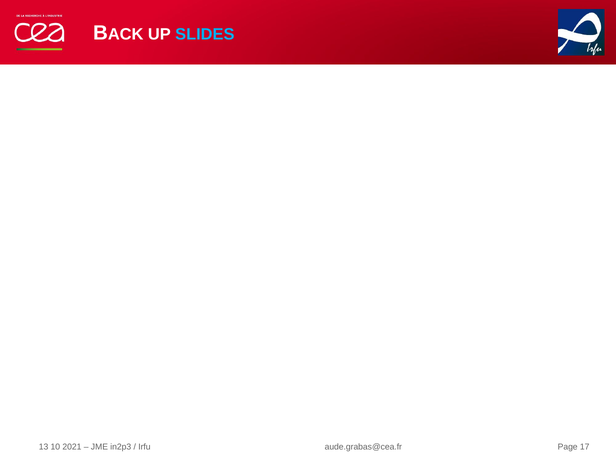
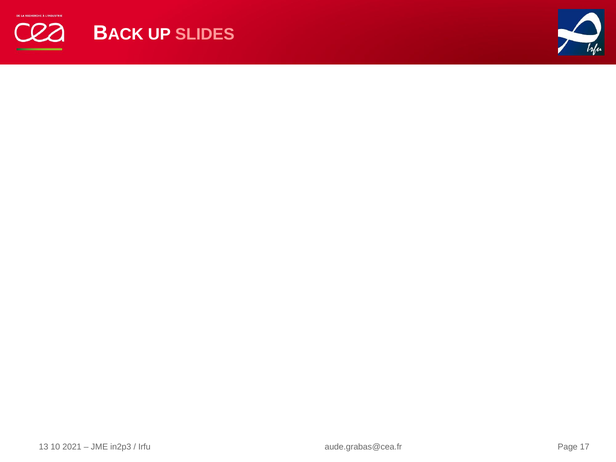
SLIDES colour: light blue -> pink
